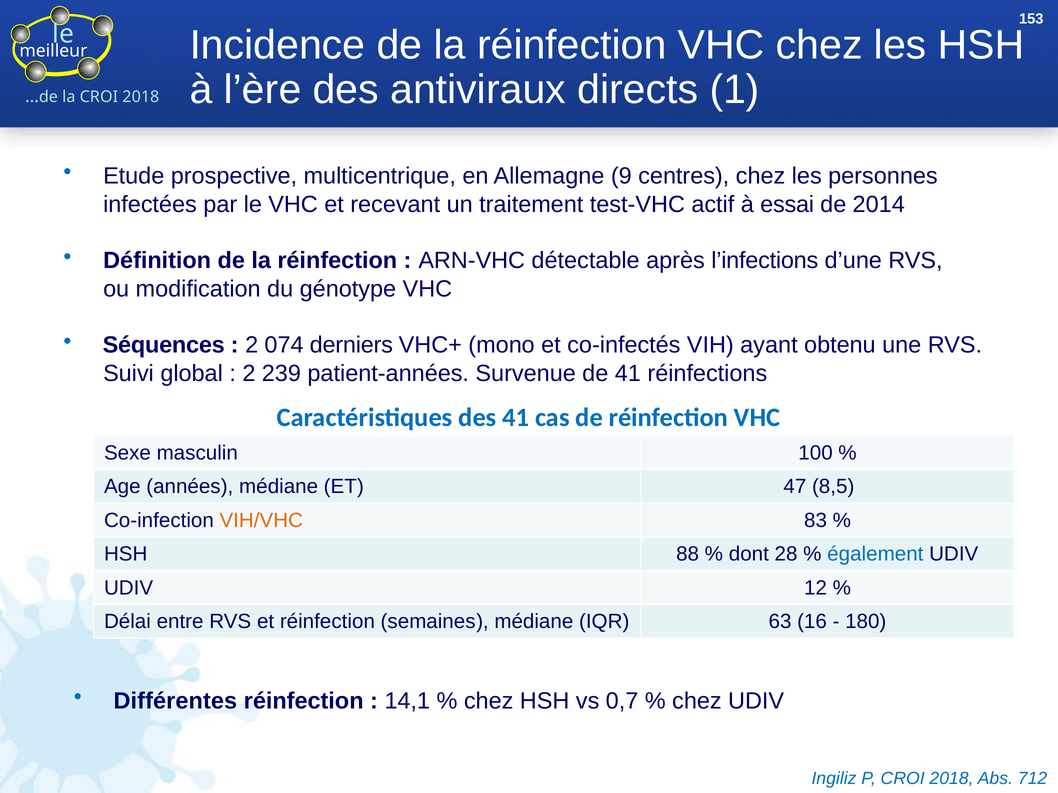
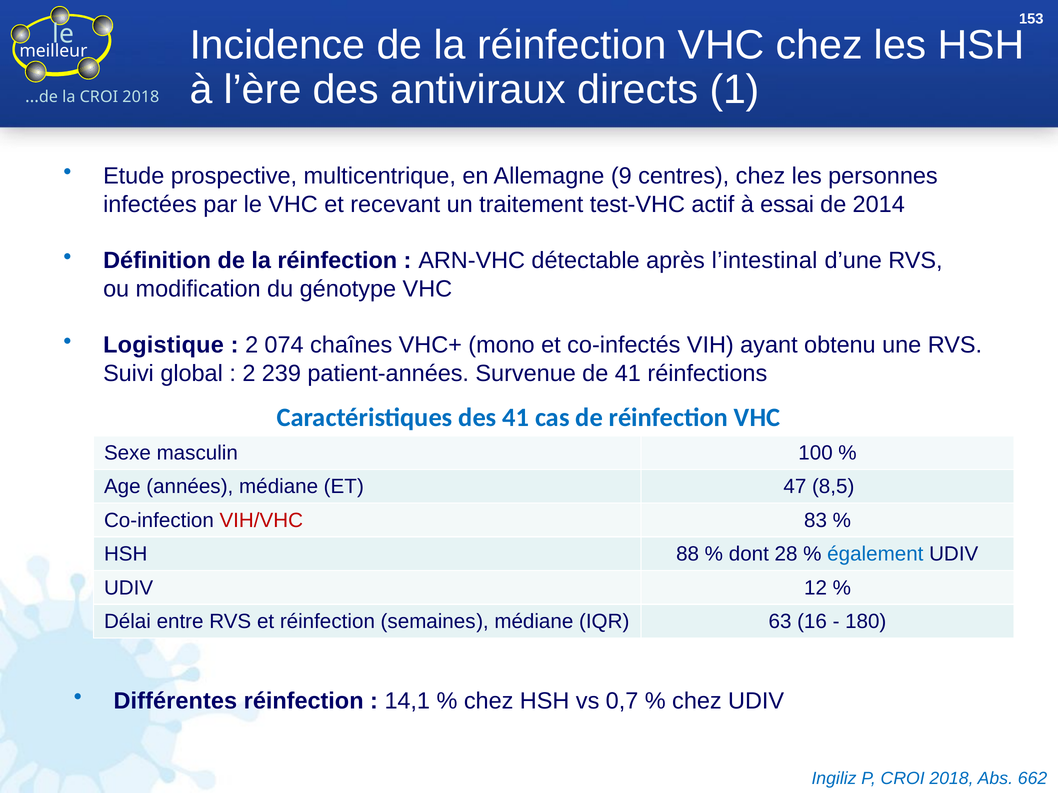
l’infections: l’infections -> l’intestinal
Séquences: Séquences -> Logistique
derniers: derniers -> chaînes
VIH/VHC colour: orange -> red
712: 712 -> 662
